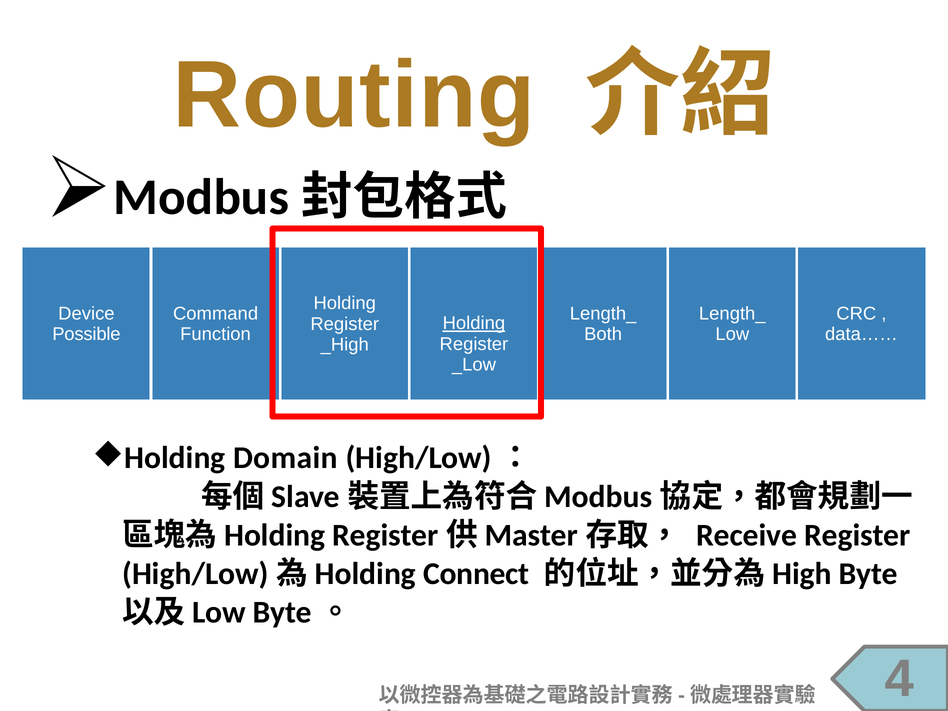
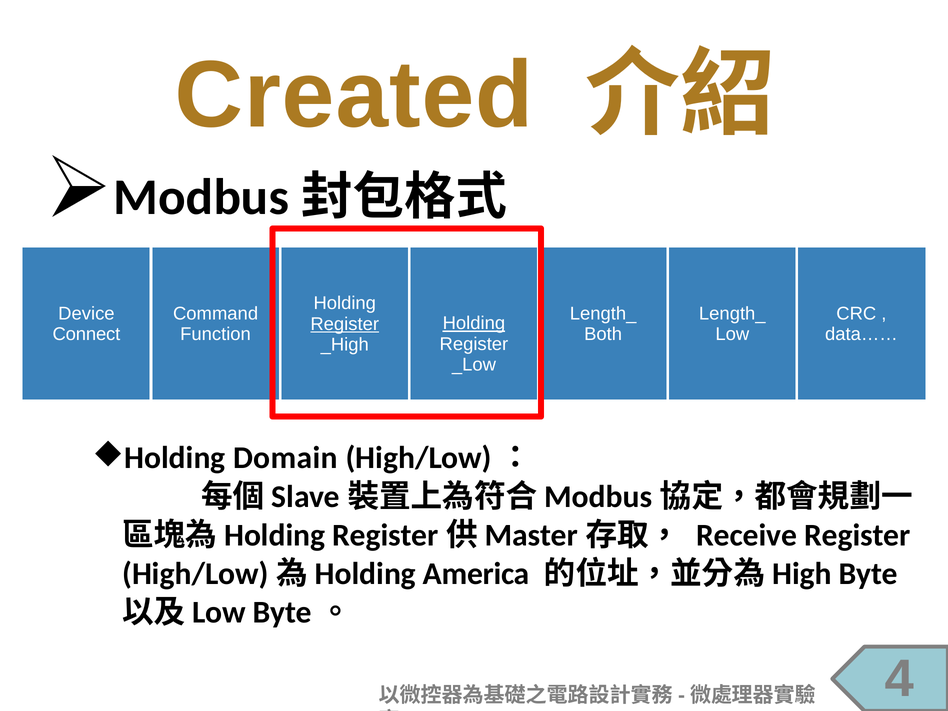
Routing: Routing -> Created
Register at (345, 324) underline: none -> present
Possible: Possible -> Connect
Connect: Connect -> America
